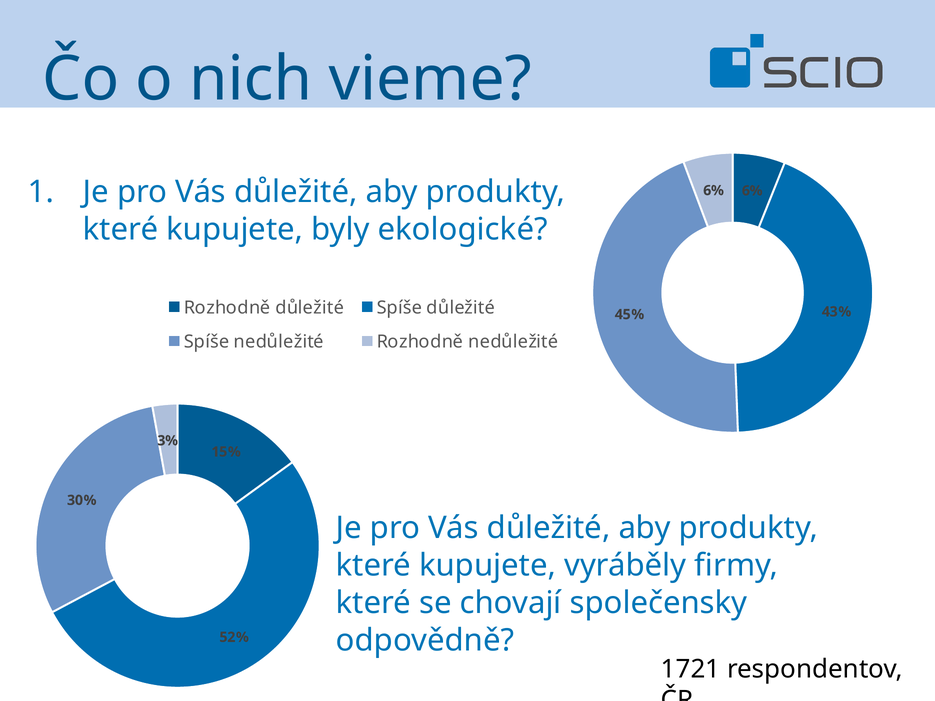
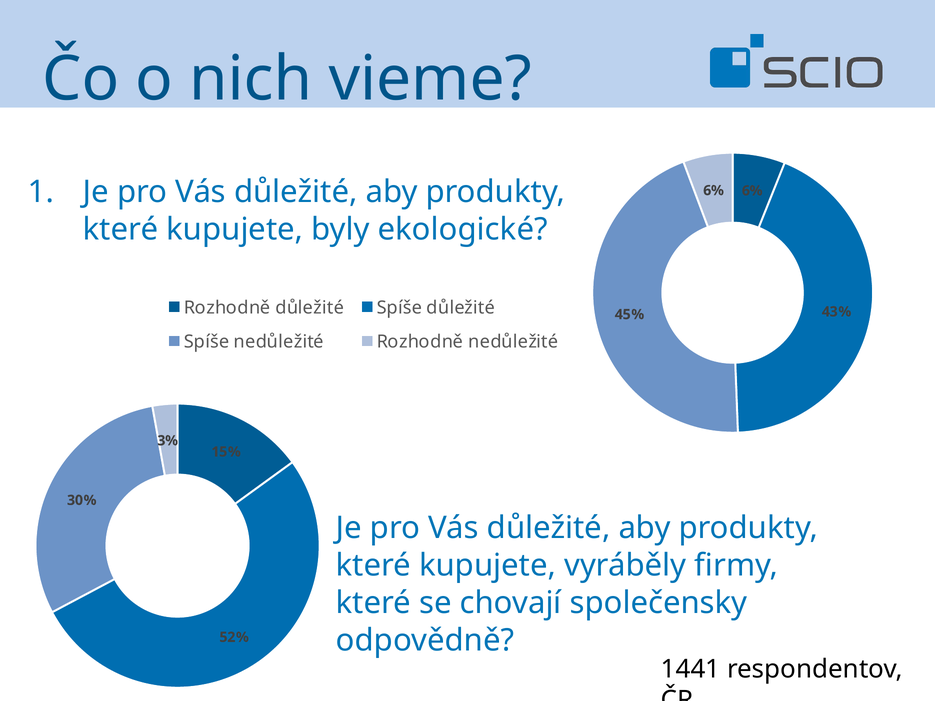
1721: 1721 -> 1441
